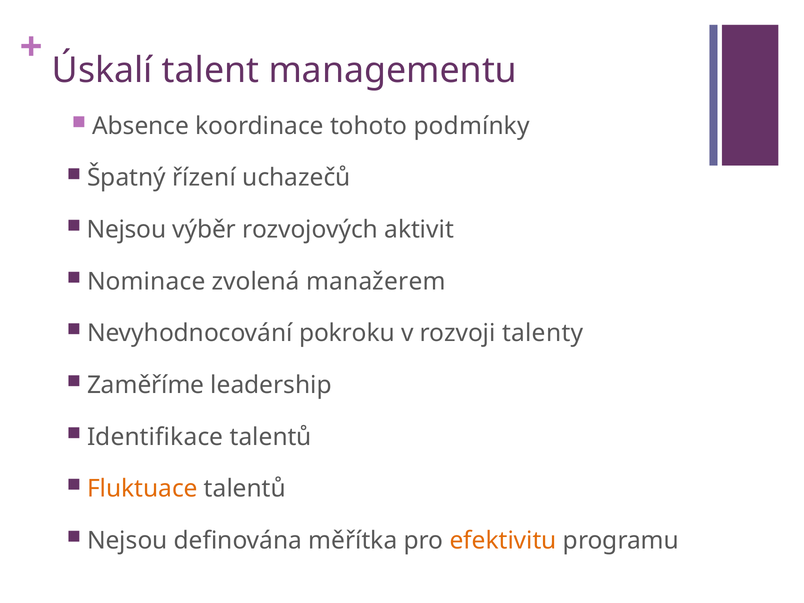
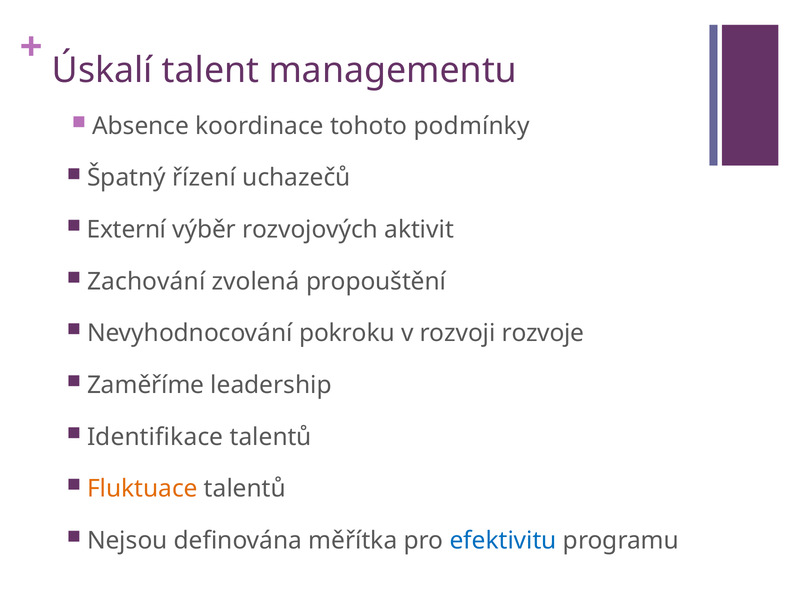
Nejsou at (127, 230): Nejsou -> Externí
Nominace: Nominace -> Zachování
manažerem: manažerem -> propouštění
talenty: talenty -> rozvoje
efektivitu colour: orange -> blue
